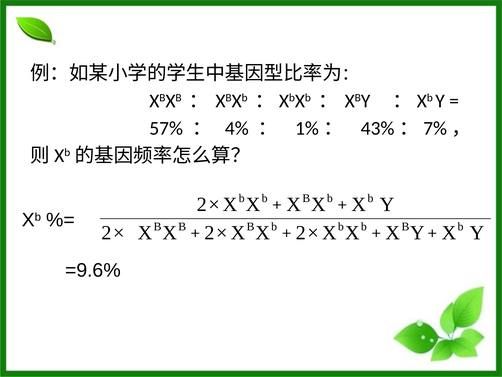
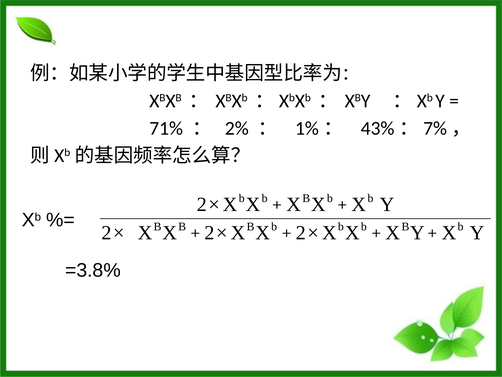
57%: 57% -> 71%
4%: 4% -> 2%
=9.6%: =9.6% -> =3.8%
